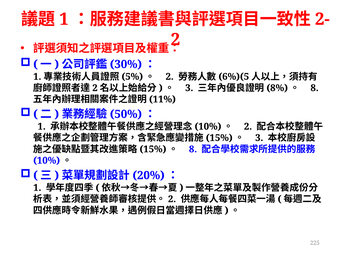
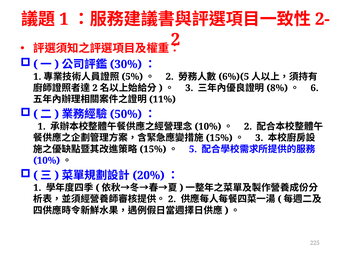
8 at (315, 88): 8 -> 6
8 at (193, 149): 8 -> 5
